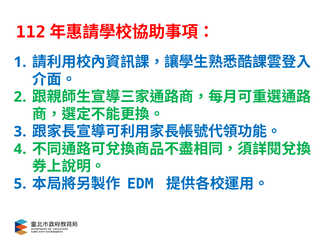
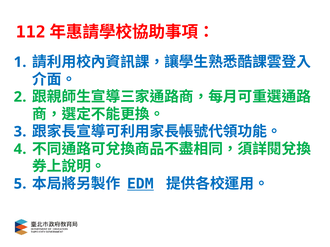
EDM underline: none -> present
